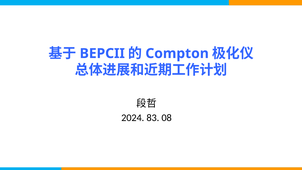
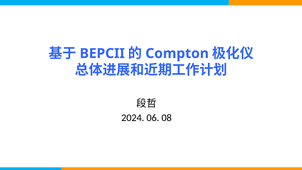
83: 83 -> 06
